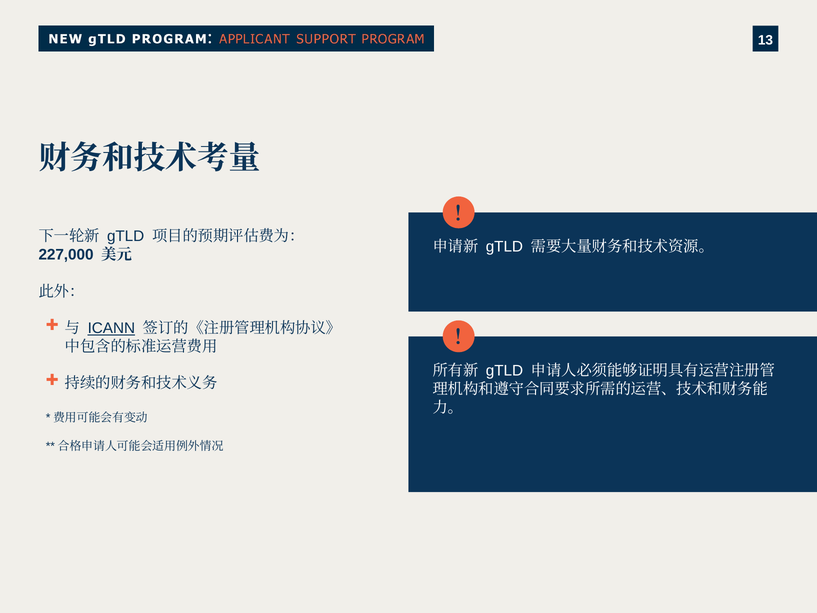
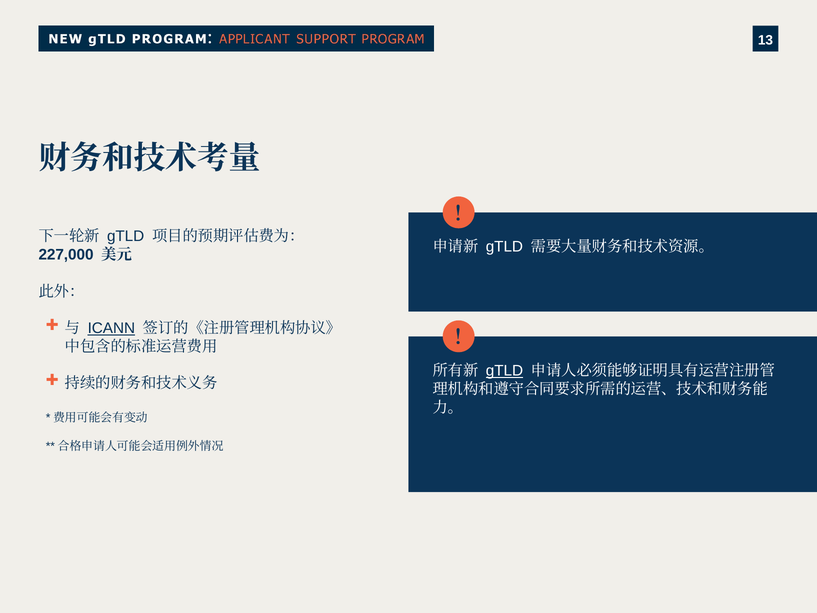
gTLD at (504, 371) underline: none -> present
